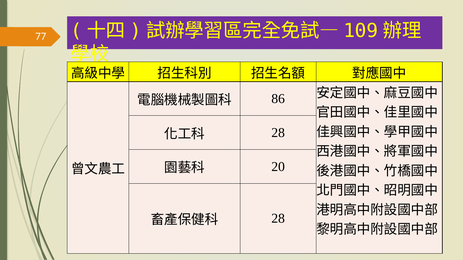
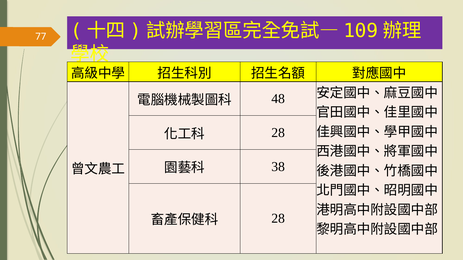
86: 86 -> 48
20: 20 -> 38
